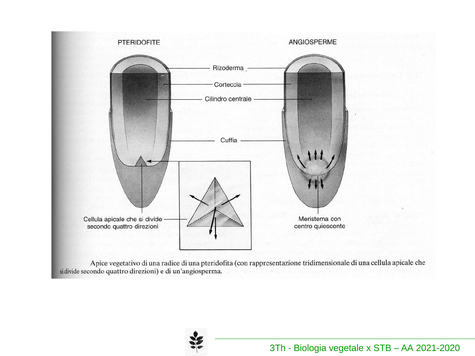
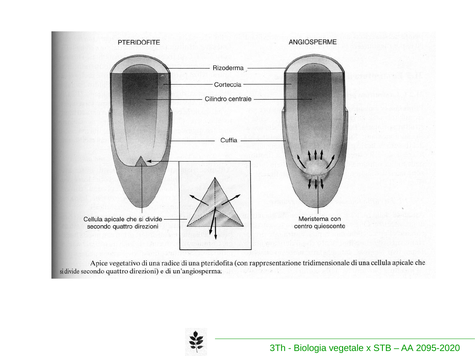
2021-2020: 2021-2020 -> 2095-2020
